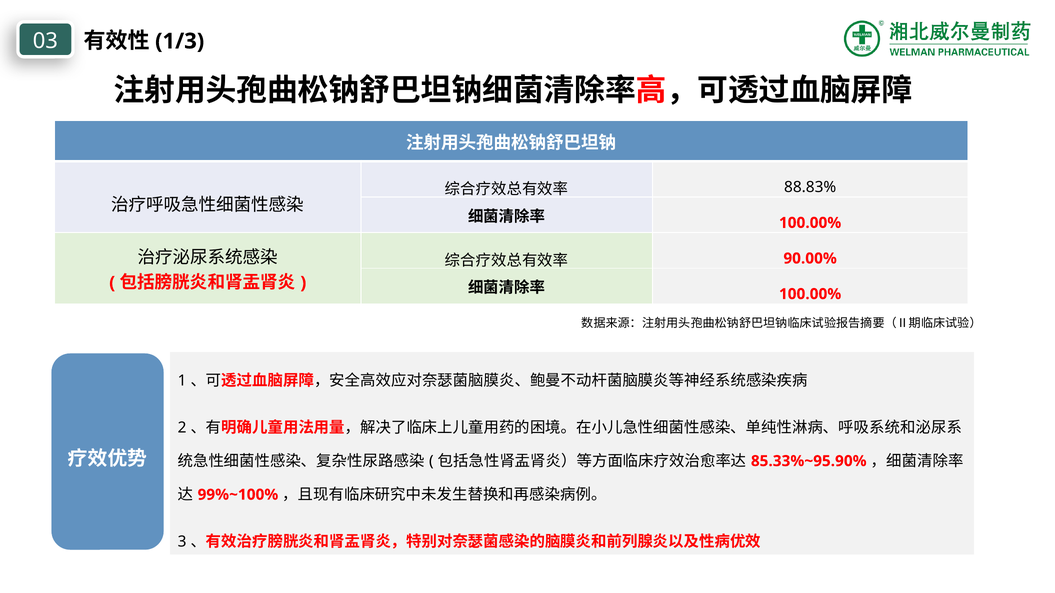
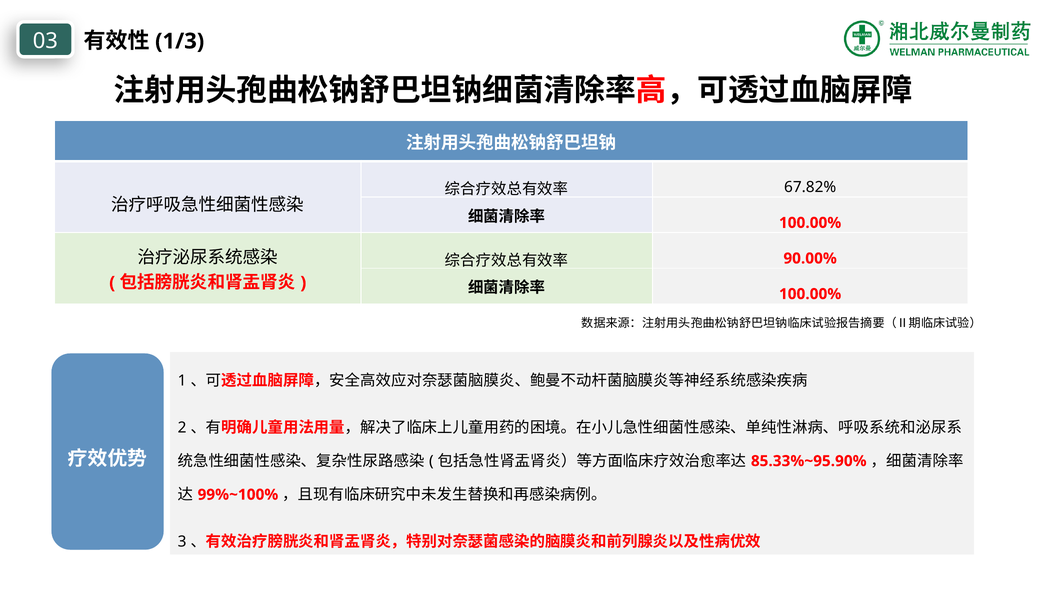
88.83%: 88.83% -> 67.82%
